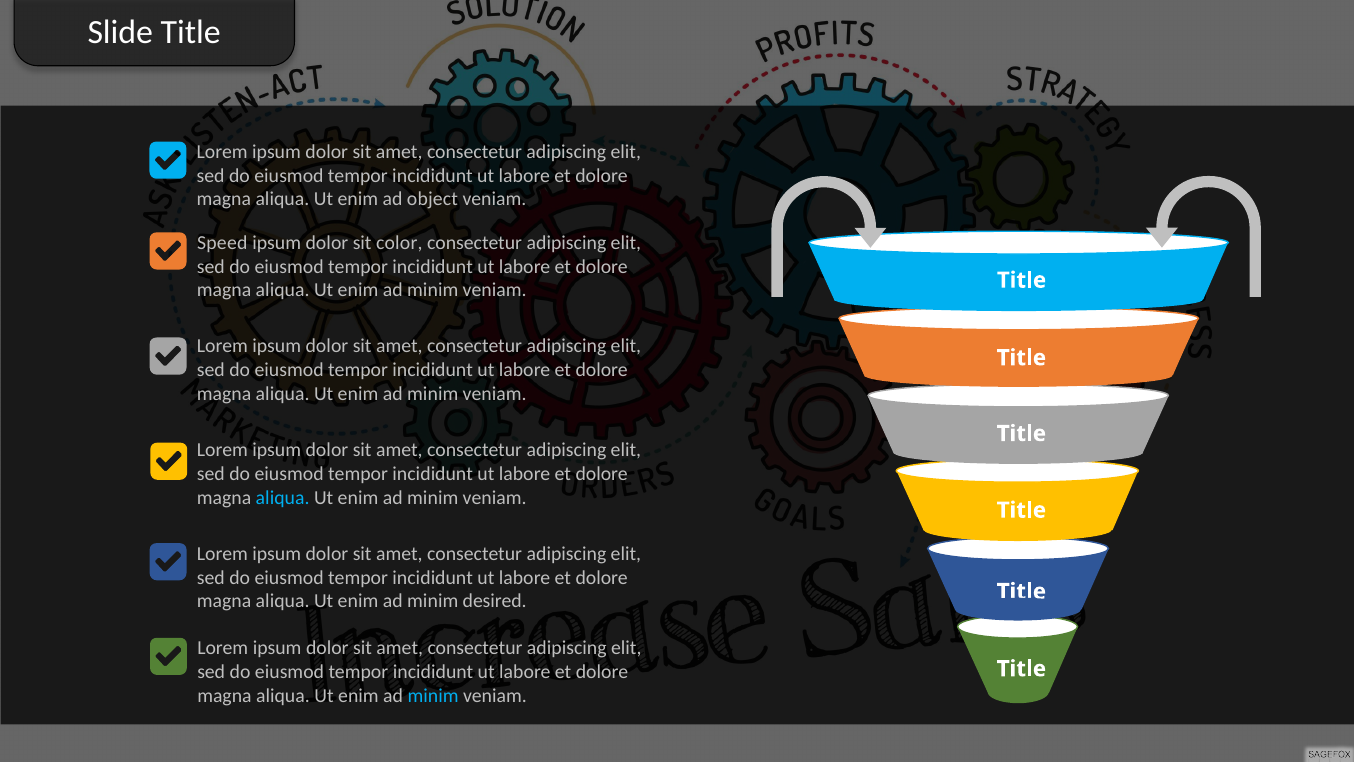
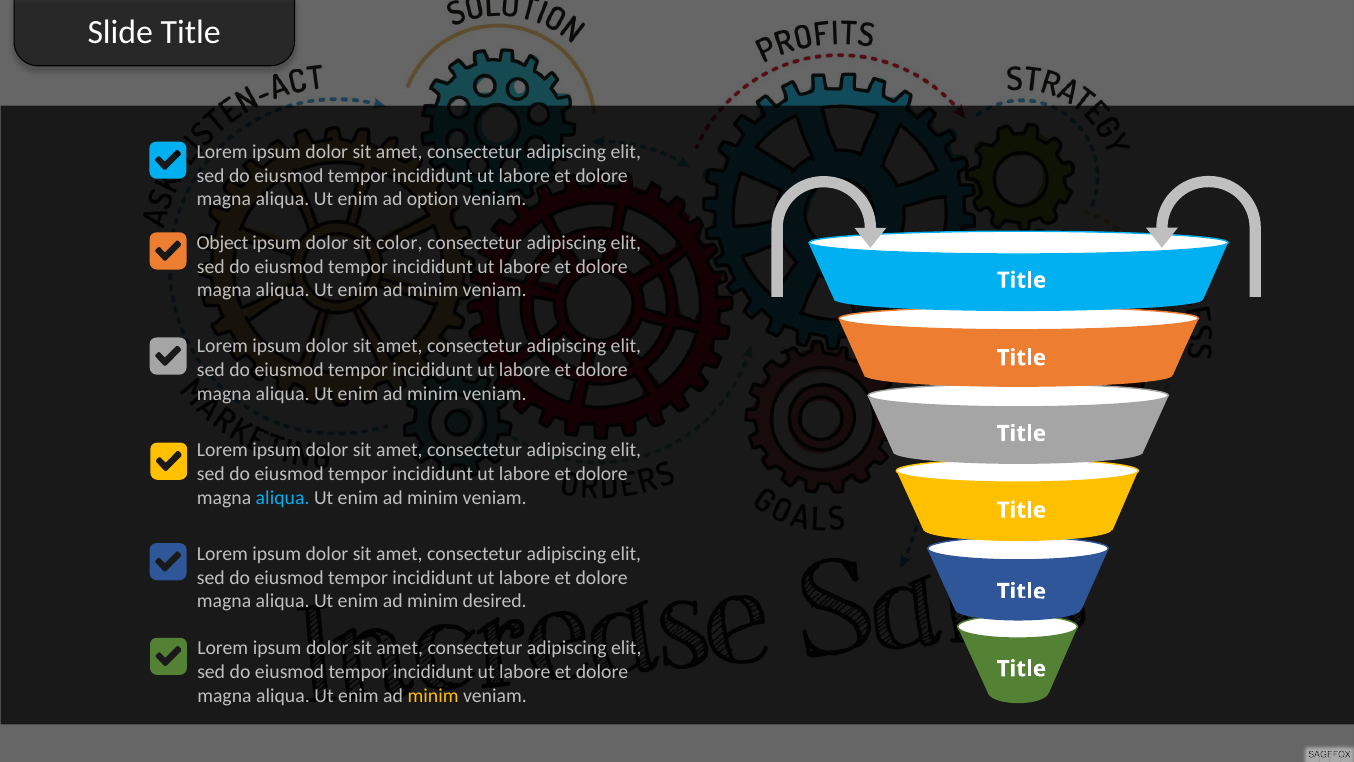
object: object -> option
Speed: Speed -> Object
minim at (433, 695) colour: light blue -> yellow
